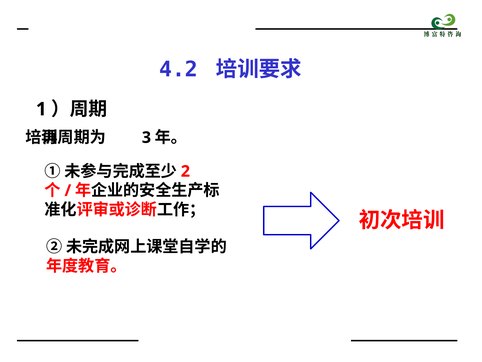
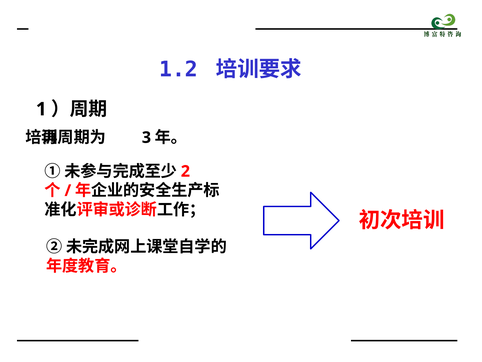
4.2: 4.2 -> 1.2
